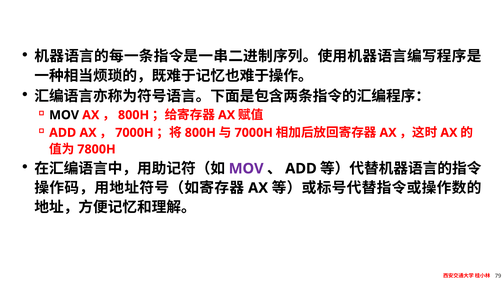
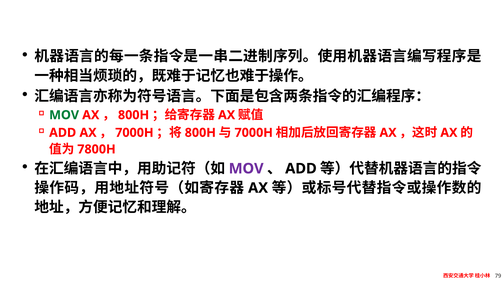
MOV at (64, 115) colour: black -> green
